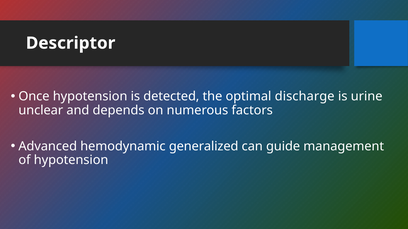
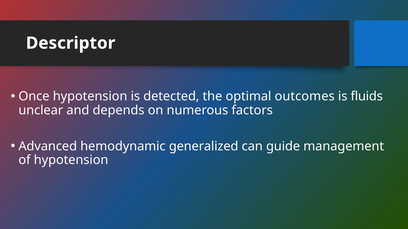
discharge: discharge -> outcomes
urine: urine -> fluids
